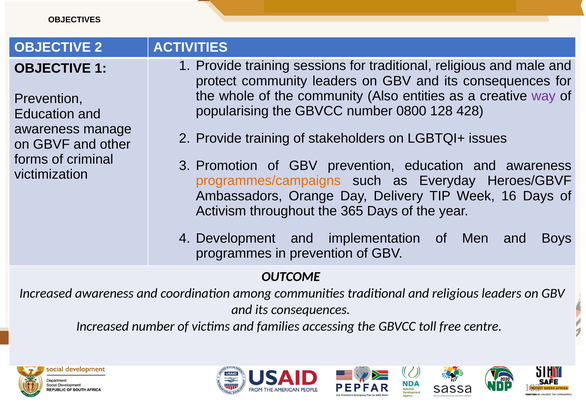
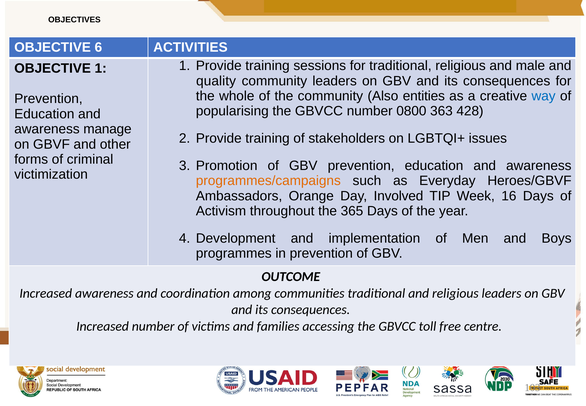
OBJECTIVE 2: 2 -> 6
protect: protect -> quality
way colour: purple -> blue
128: 128 -> 363
Delivery: Delivery -> Involved
